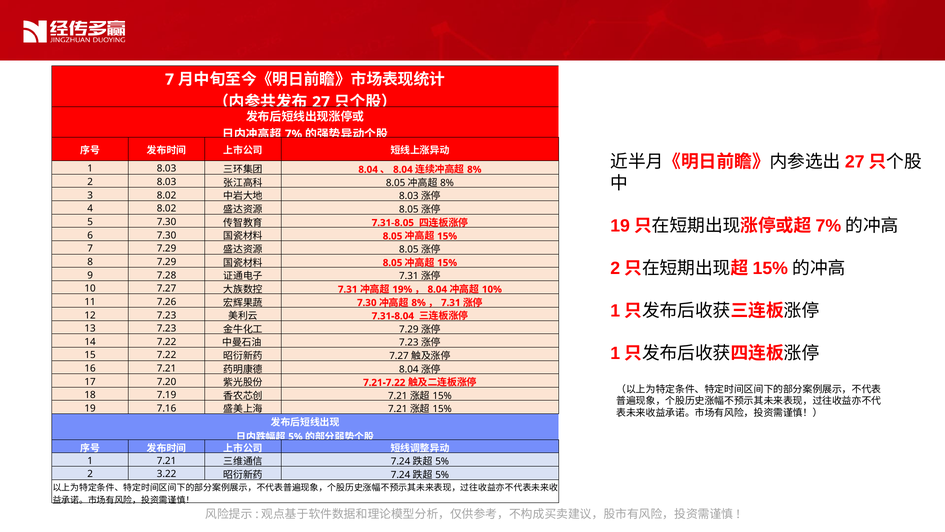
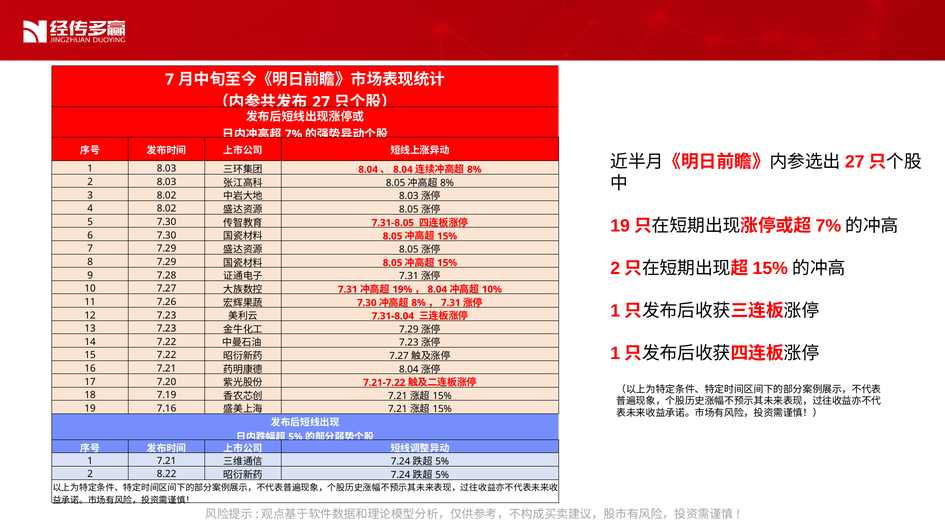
3.22: 3.22 -> 8.22
